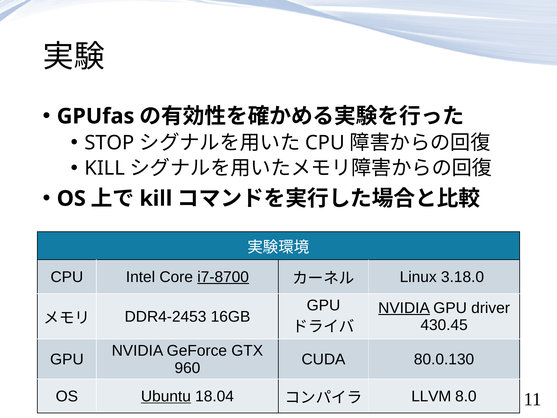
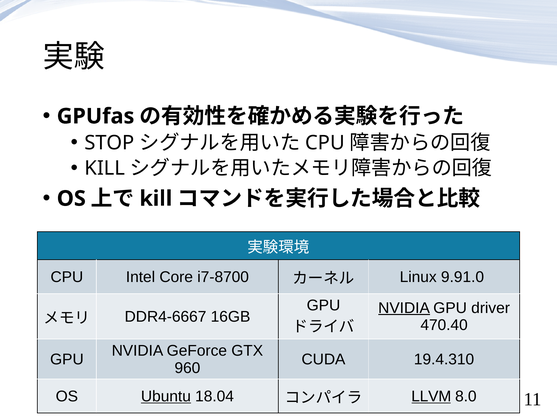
i7-8700 underline: present -> none
3.18.0: 3.18.0 -> 9.91.0
DDR4-2453: DDR4-2453 -> DDR4-6667
430.45: 430.45 -> 470.40
80.0.130: 80.0.130 -> 19.4.310
LLVM underline: none -> present
